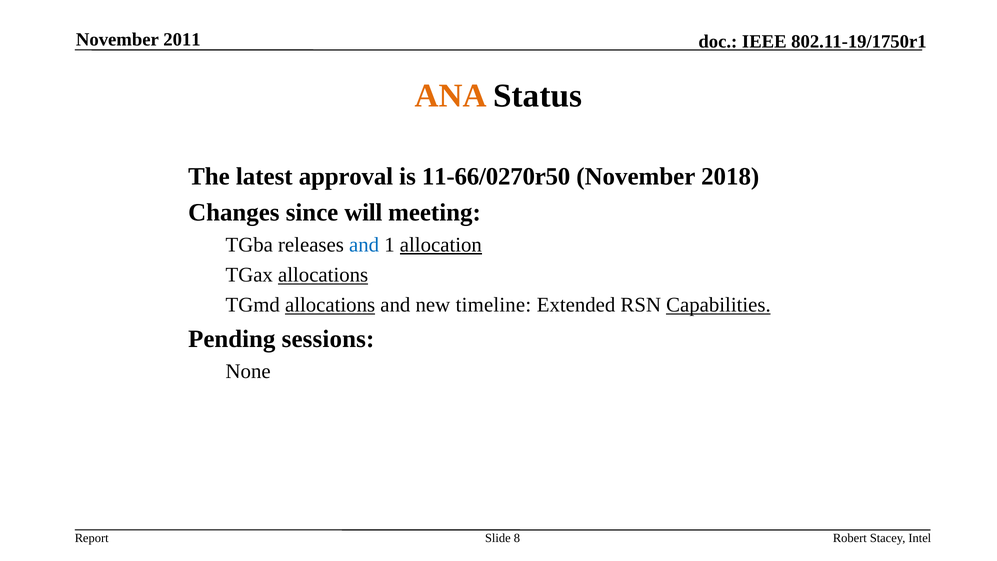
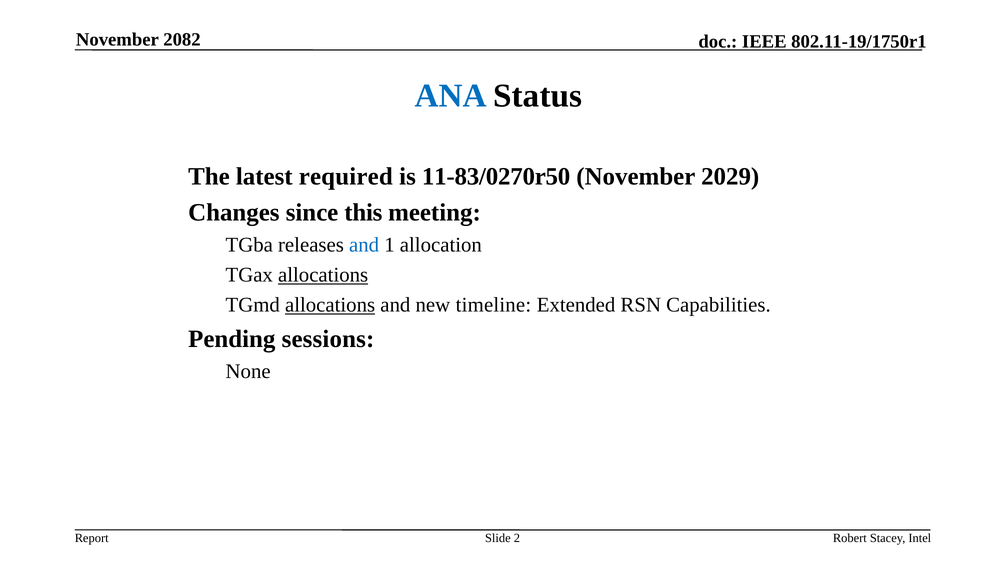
2011: 2011 -> 2082
ANA colour: orange -> blue
approval: approval -> required
11-66/0270r50: 11-66/0270r50 -> 11-83/0270r50
2018: 2018 -> 2029
will: will -> this
allocation underline: present -> none
Capabilities underline: present -> none
8: 8 -> 2
